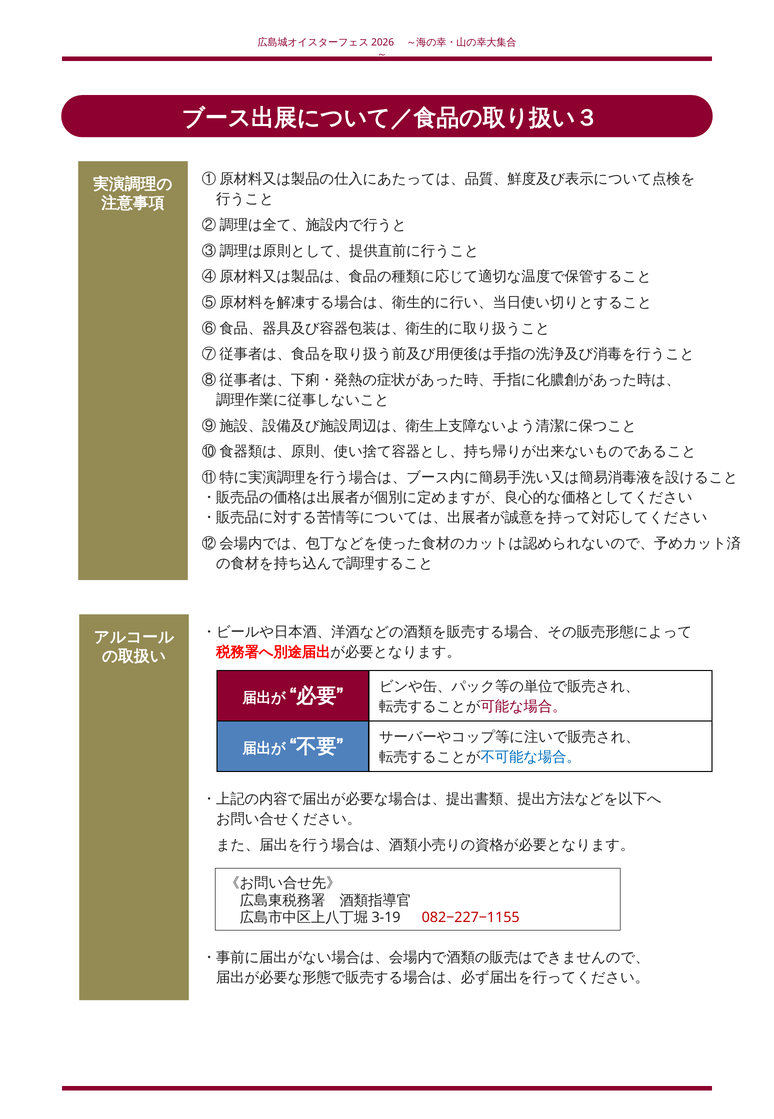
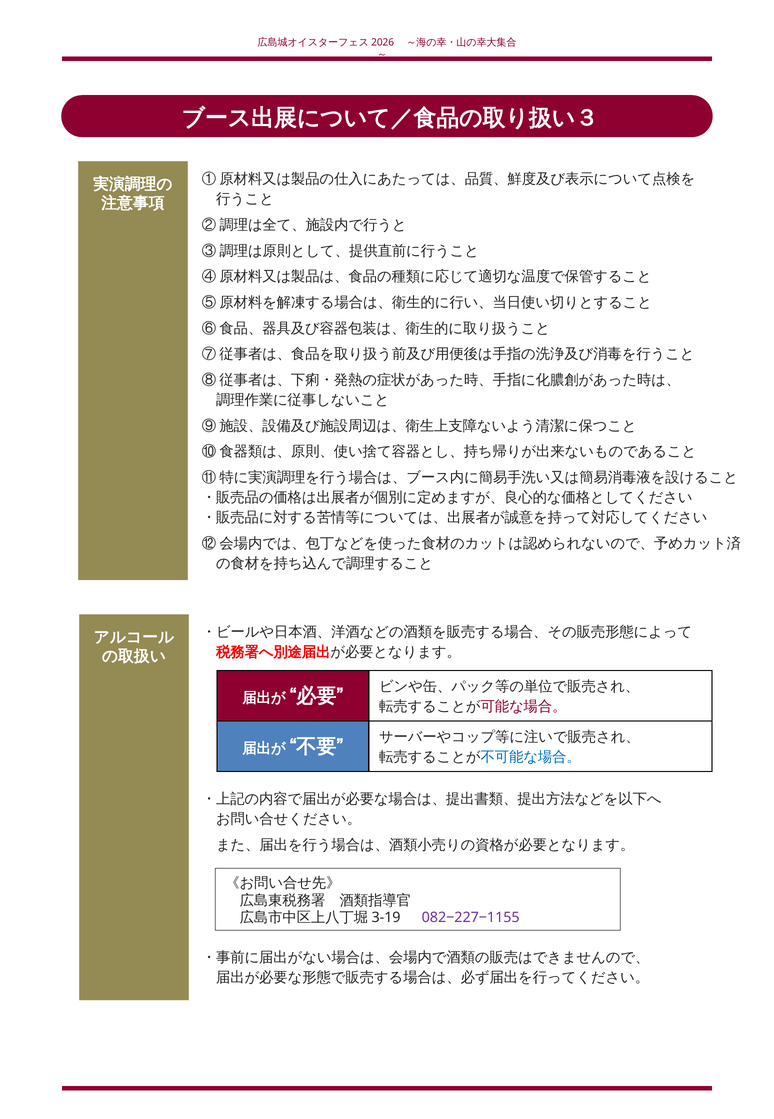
082−227−1155 colour: red -> purple
